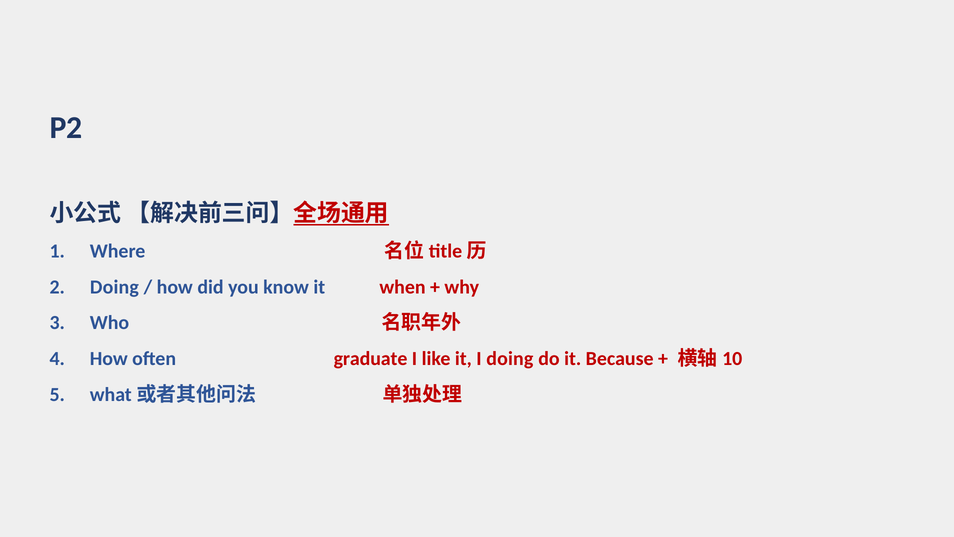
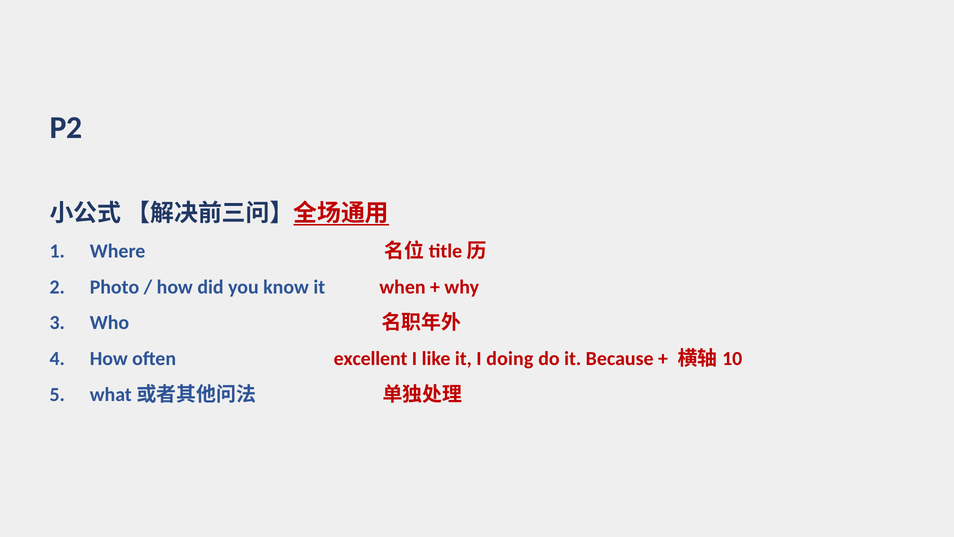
Doing at (114, 287): Doing -> Photo
graduate: graduate -> excellent
